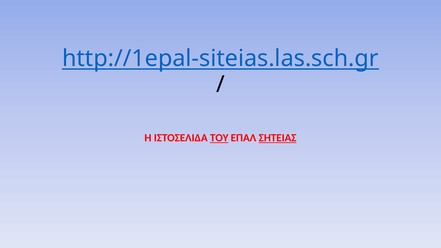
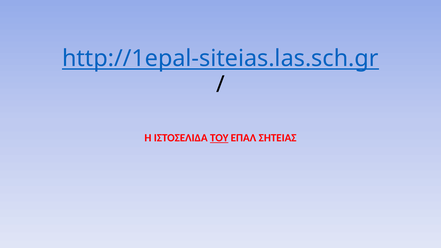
ΣΗΤΕΙΑΣ underline: present -> none
